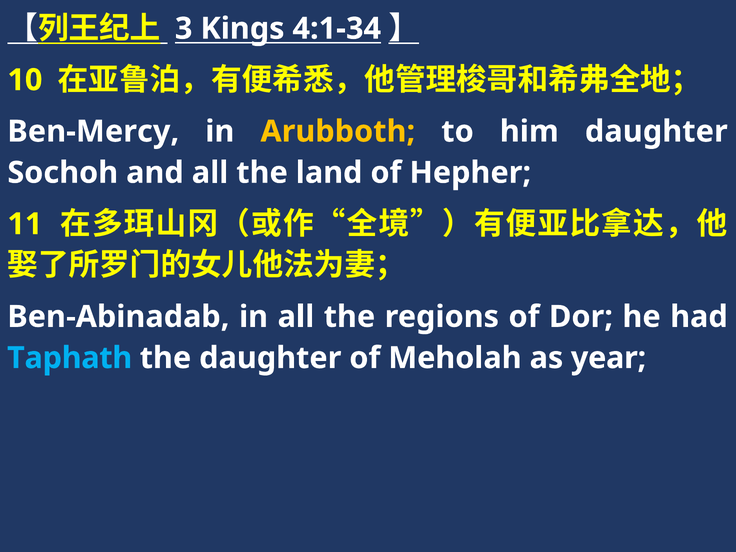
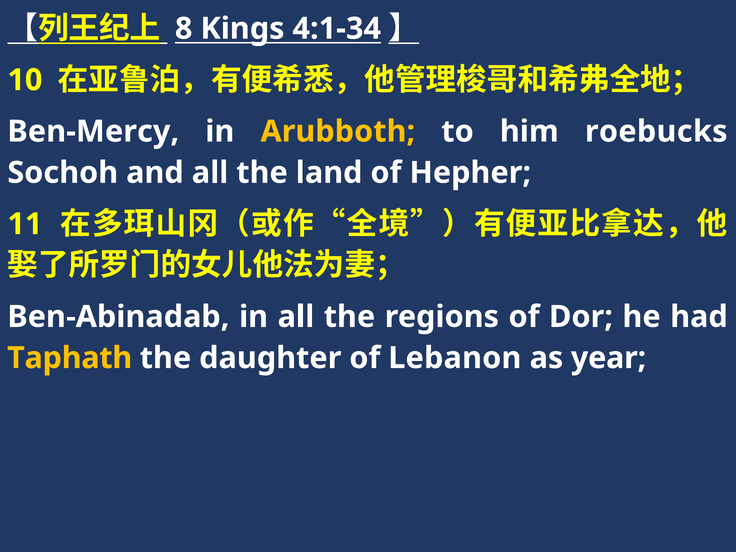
3: 3 -> 8
him daughter: daughter -> roebucks
Taphath colour: light blue -> yellow
Meholah: Meholah -> Lebanon
